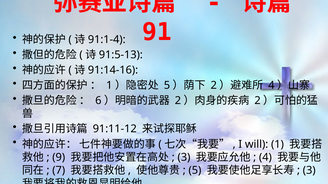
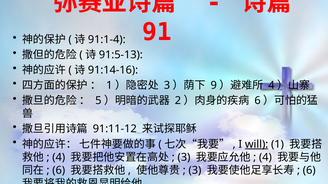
5 at (167, 85): 5 -> 3
2 at (214, 85): 2 -> 9
6: 6 -> 5
2 at (258, 101): 2 -> 6
will underline: none -> present
9 at (59, 158): 9 -> 4
7 at (59, 171): 7 -> 6
5 at (195, 171): 5 -> 3
3 at (309, 171): 3 -> 6
